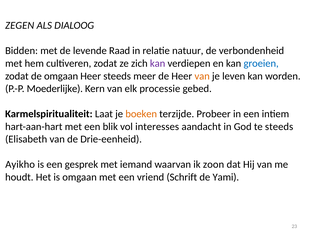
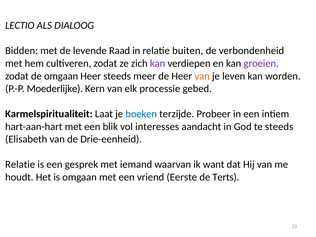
ZEGEN: ZEGEN -> LECTIO
natuur: natuur -> buiten
groeien colour: blue -> purple
boeken colour: orange -> blue
Ayikho at (20, 165): Ayikho -> Relatie
zoon: zoon -> want
Schrift: Schrift -> Eerste
Yami: Yami -> Terts
